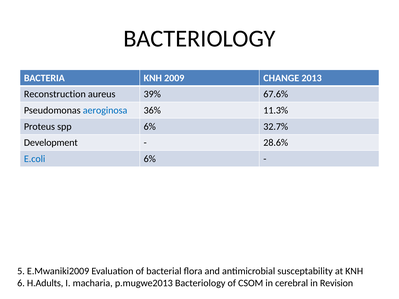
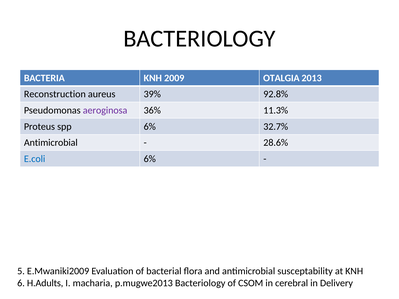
CHANGE: CHANGE -> OTALGIA
67.6%: 67.6% -> 92.8%
aeroginosa colour: blue -> purple
Development at (51, 143): Development -> Antimicrobial
Revision: Revision -> Delivery
